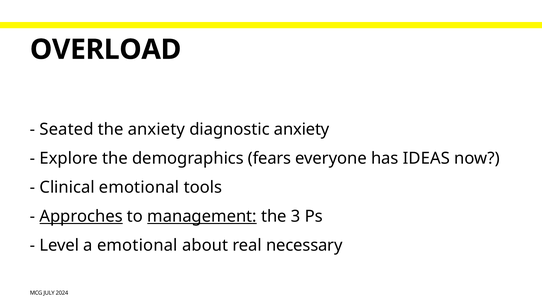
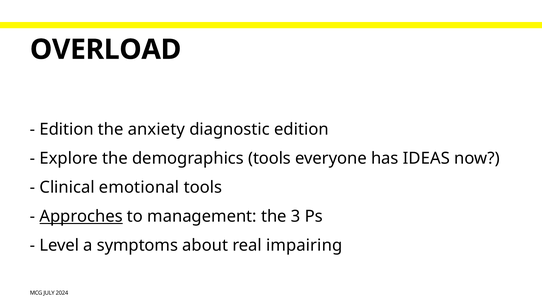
Seated at (67, 129): Seated -> Edition
diagnostic anxiety: anxiety -> edition
demographics fears: fears -> tools
management underline: present -> none
a emotional: emotional -> symptoms
necessary: necessary -> impairing
